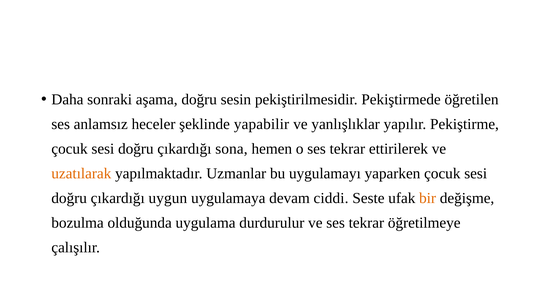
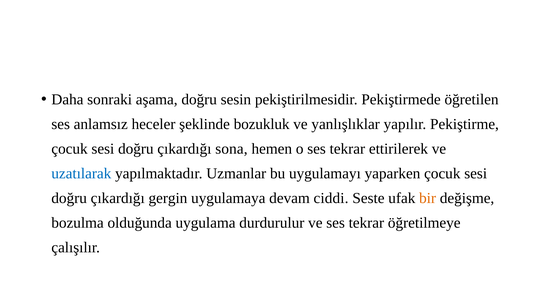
yapabilir: yapabilir -> bozukluk
uzatılarak colour: orange -> blue
uygun: uygun -> gergin
